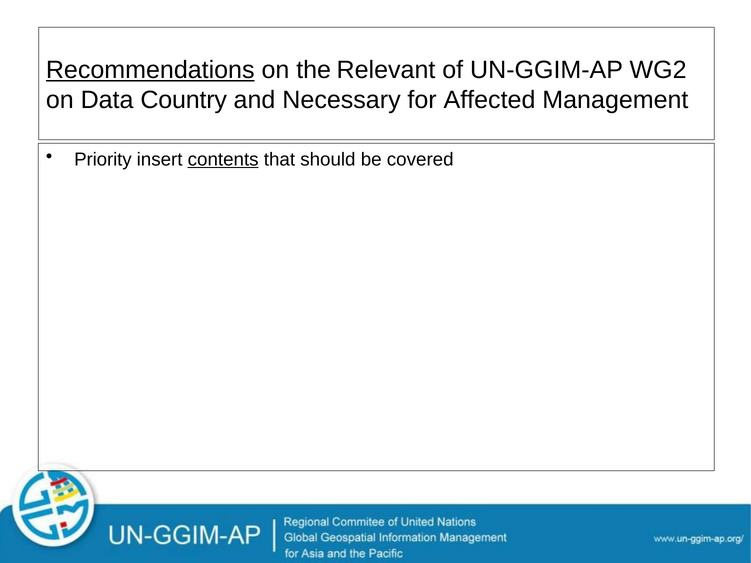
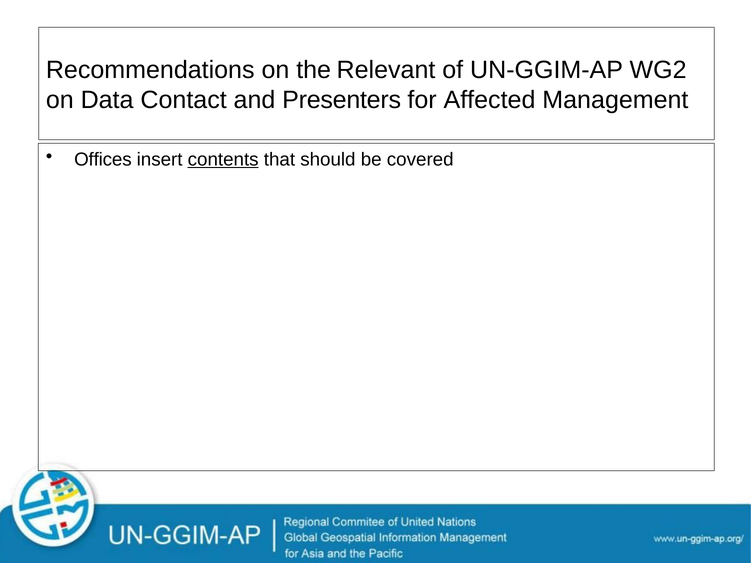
Recommendations underline: present -> none
Country: Country -> Contact
Necessary: Necessary -> Presenters
Priority: Priority -> Offices
